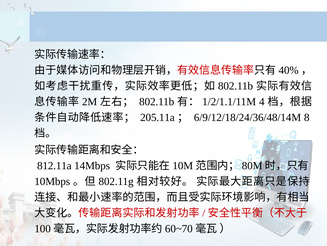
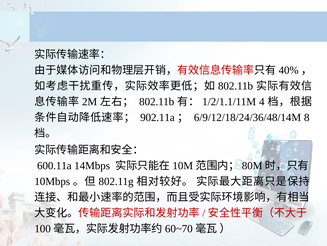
205.11a: 205.11a -> 902.11a
812.11a: 812.11a -> 600.11a
